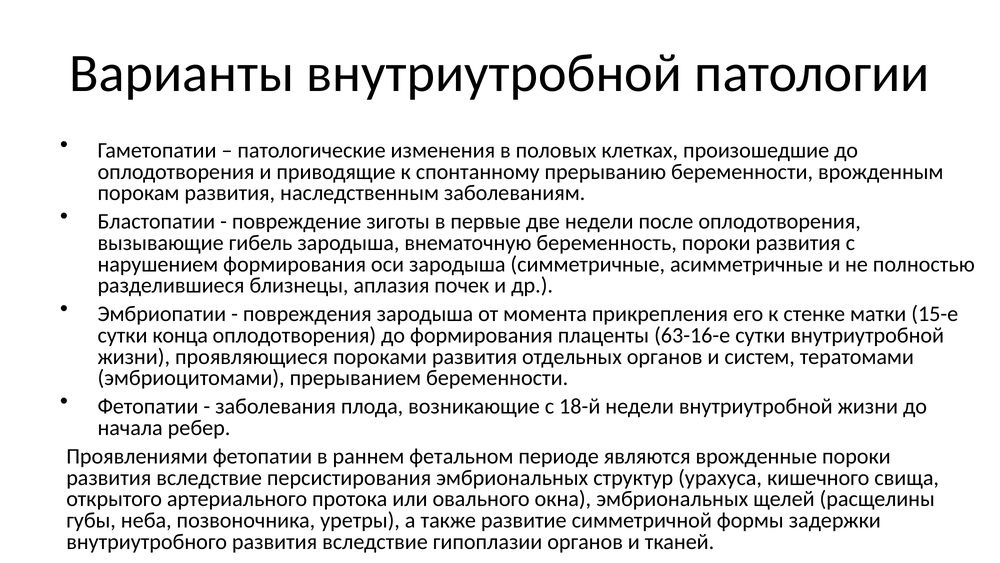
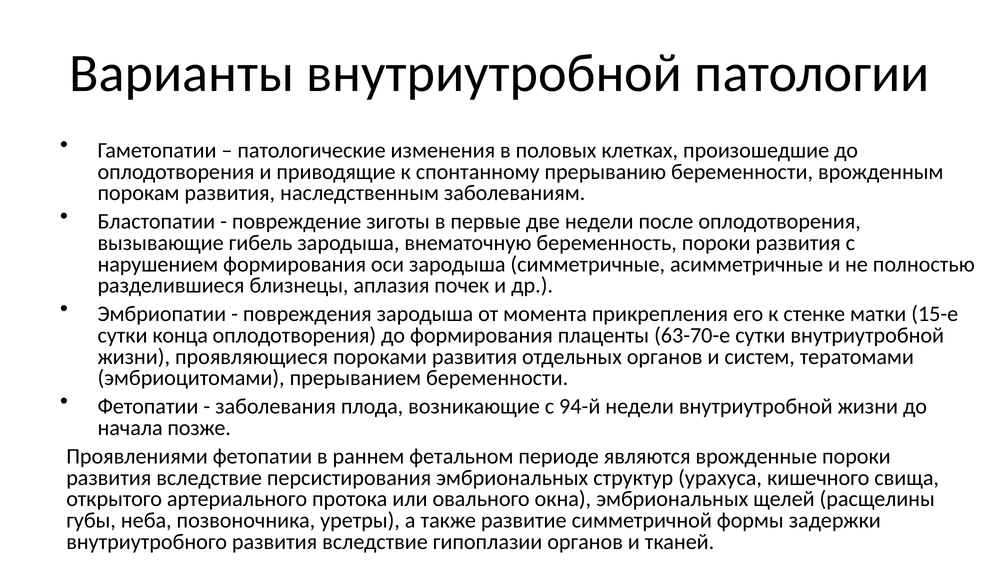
63-16-е: 63-16-е -> 63-70-е
18-й: 18-й -> 94-й
ребер: ребер -> позже
